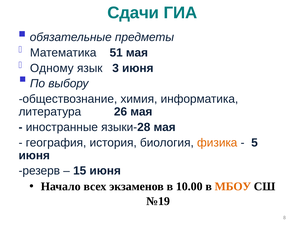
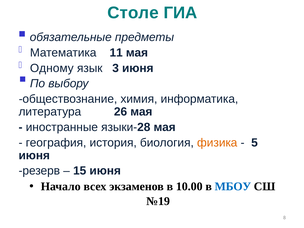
Сдачи: Сдачи -> Столе
51: 51 -> 11
МБОУ colour: orange -> blue
